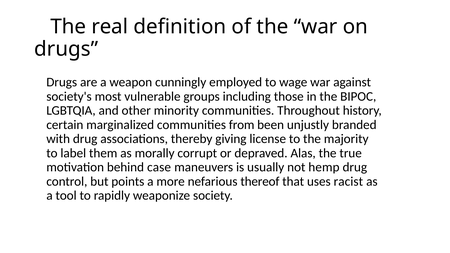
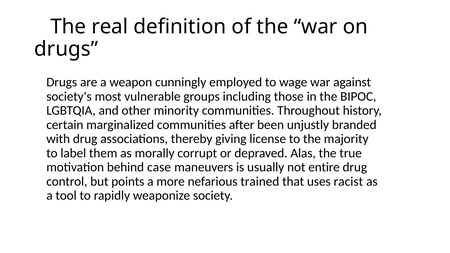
from: from -> after
hemp: hemp -> entire
thereof: thereof -> trained
